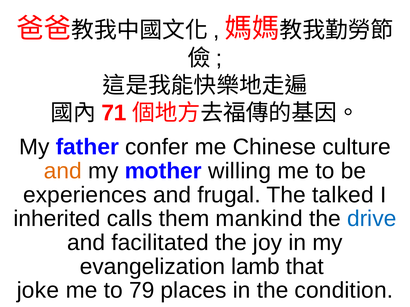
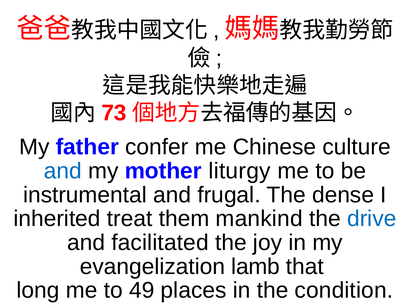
71: 71 -> 73
and at (63, 171) colour: orange -> blue
willing: willing -> liturgy
experiences: experiences -> instrumental
talked: talked -> dense
calls: calls -> treat
joke: joke -> long
79: 79 -> 49
